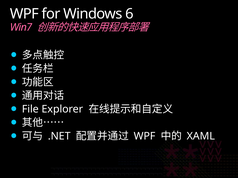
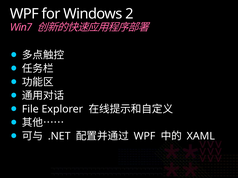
6: 6 -> 2
